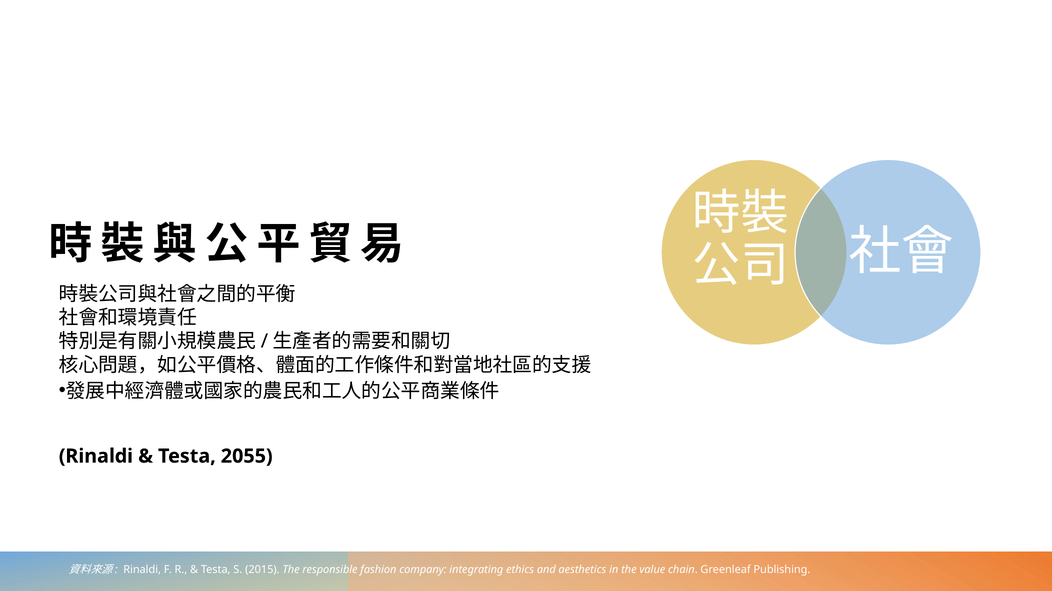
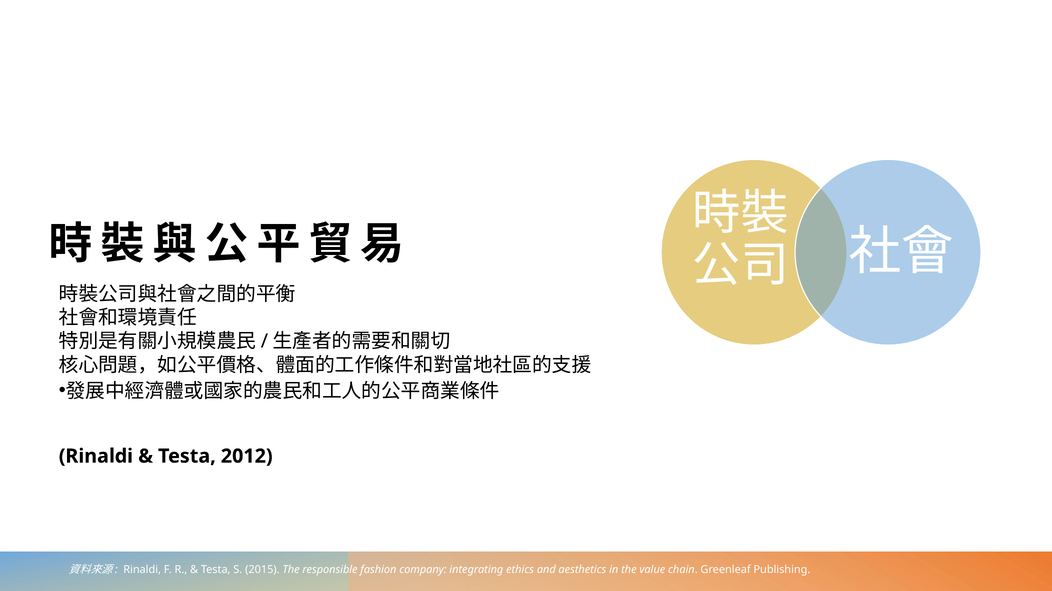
2055: 2055 -> 2012
